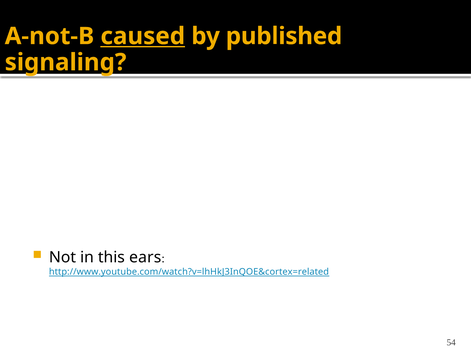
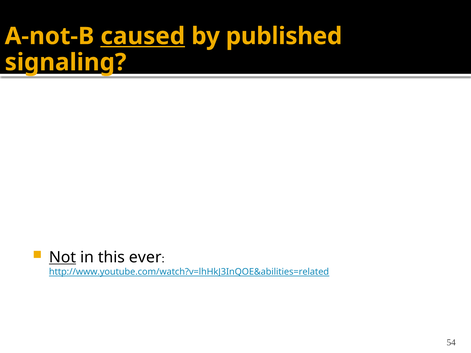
Not underline: none -> present
ears: ears -> ever
http://www.youtube.com/watch?v=lhHkJ3InQOE&cortex=related: http://www.youtube.com/watch?v=lhHkJ3InQOE&cortex=related -> http://www.youtube.com/watch?v=lhHkJ3InQOE&abilities=related
